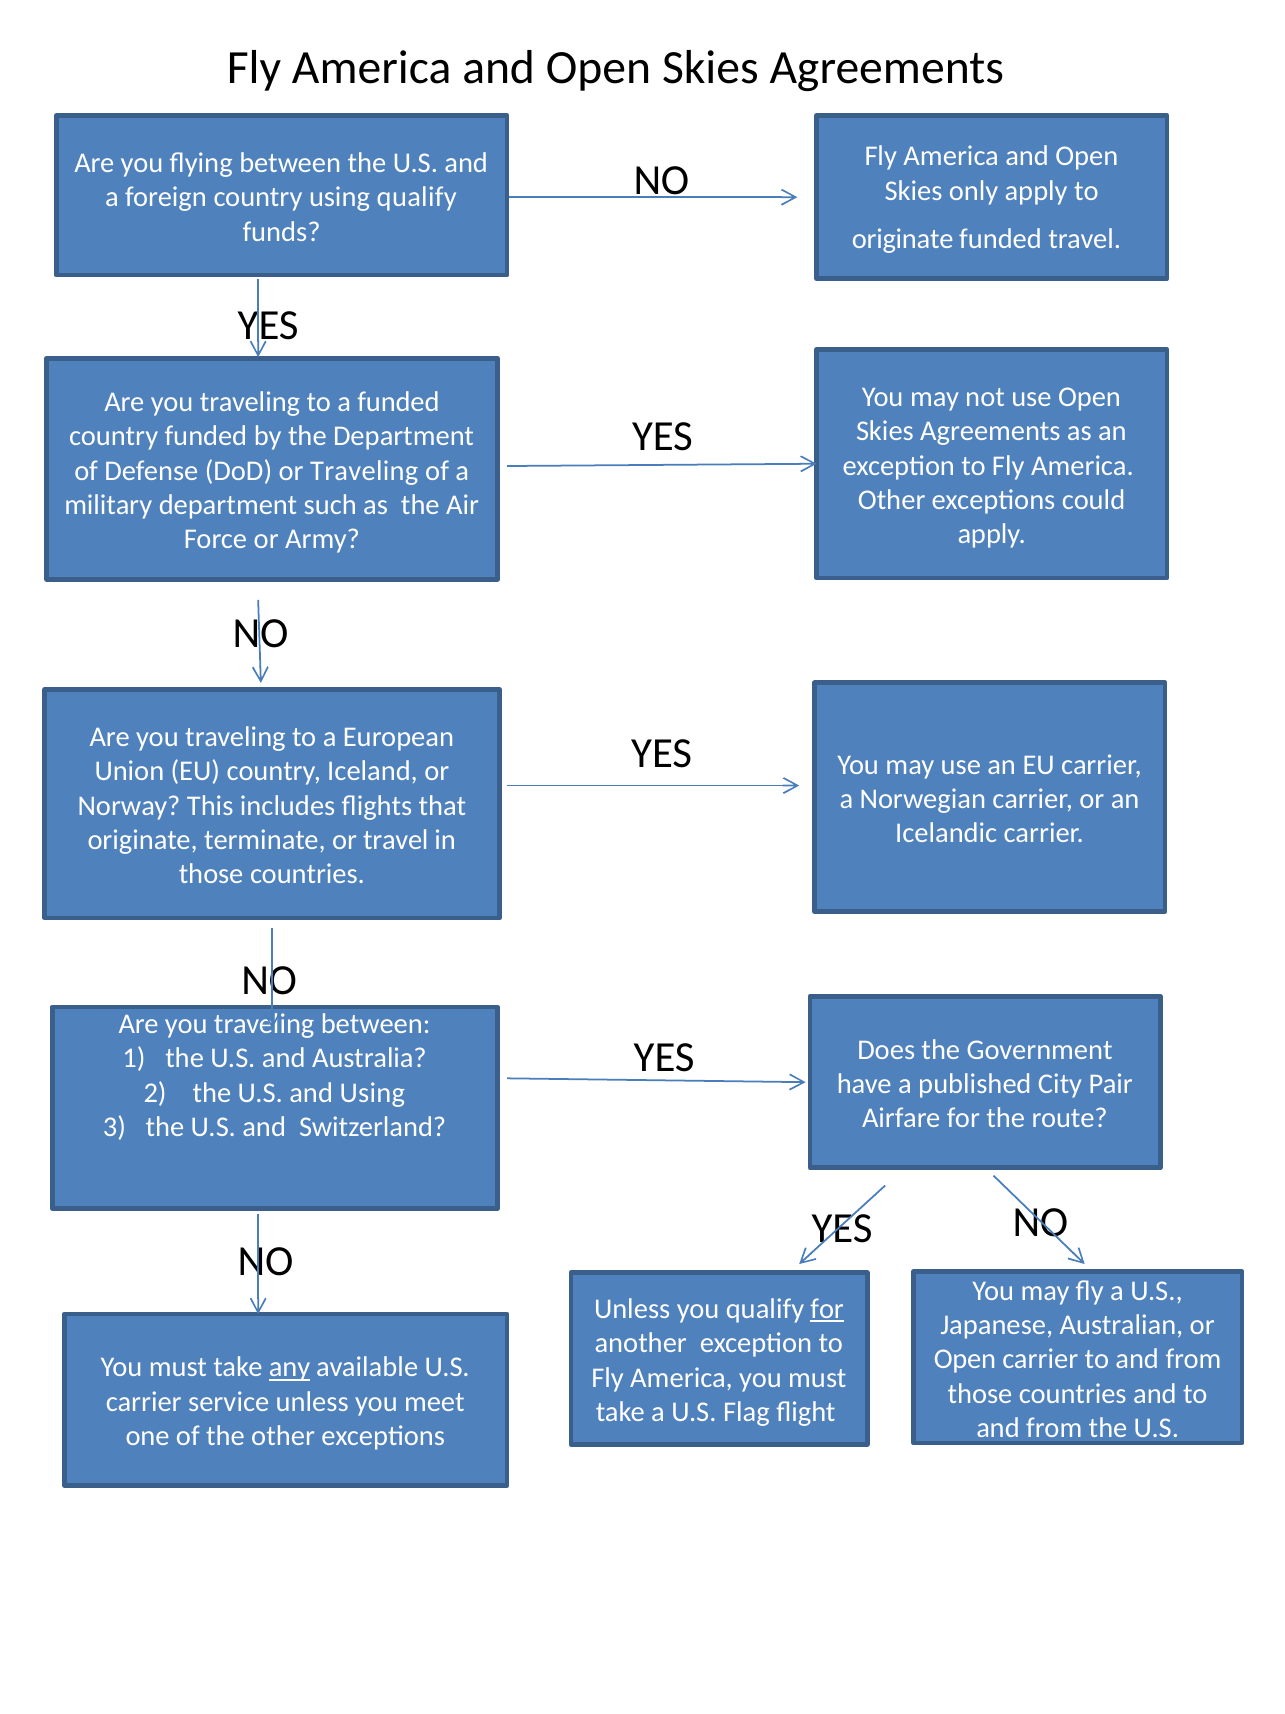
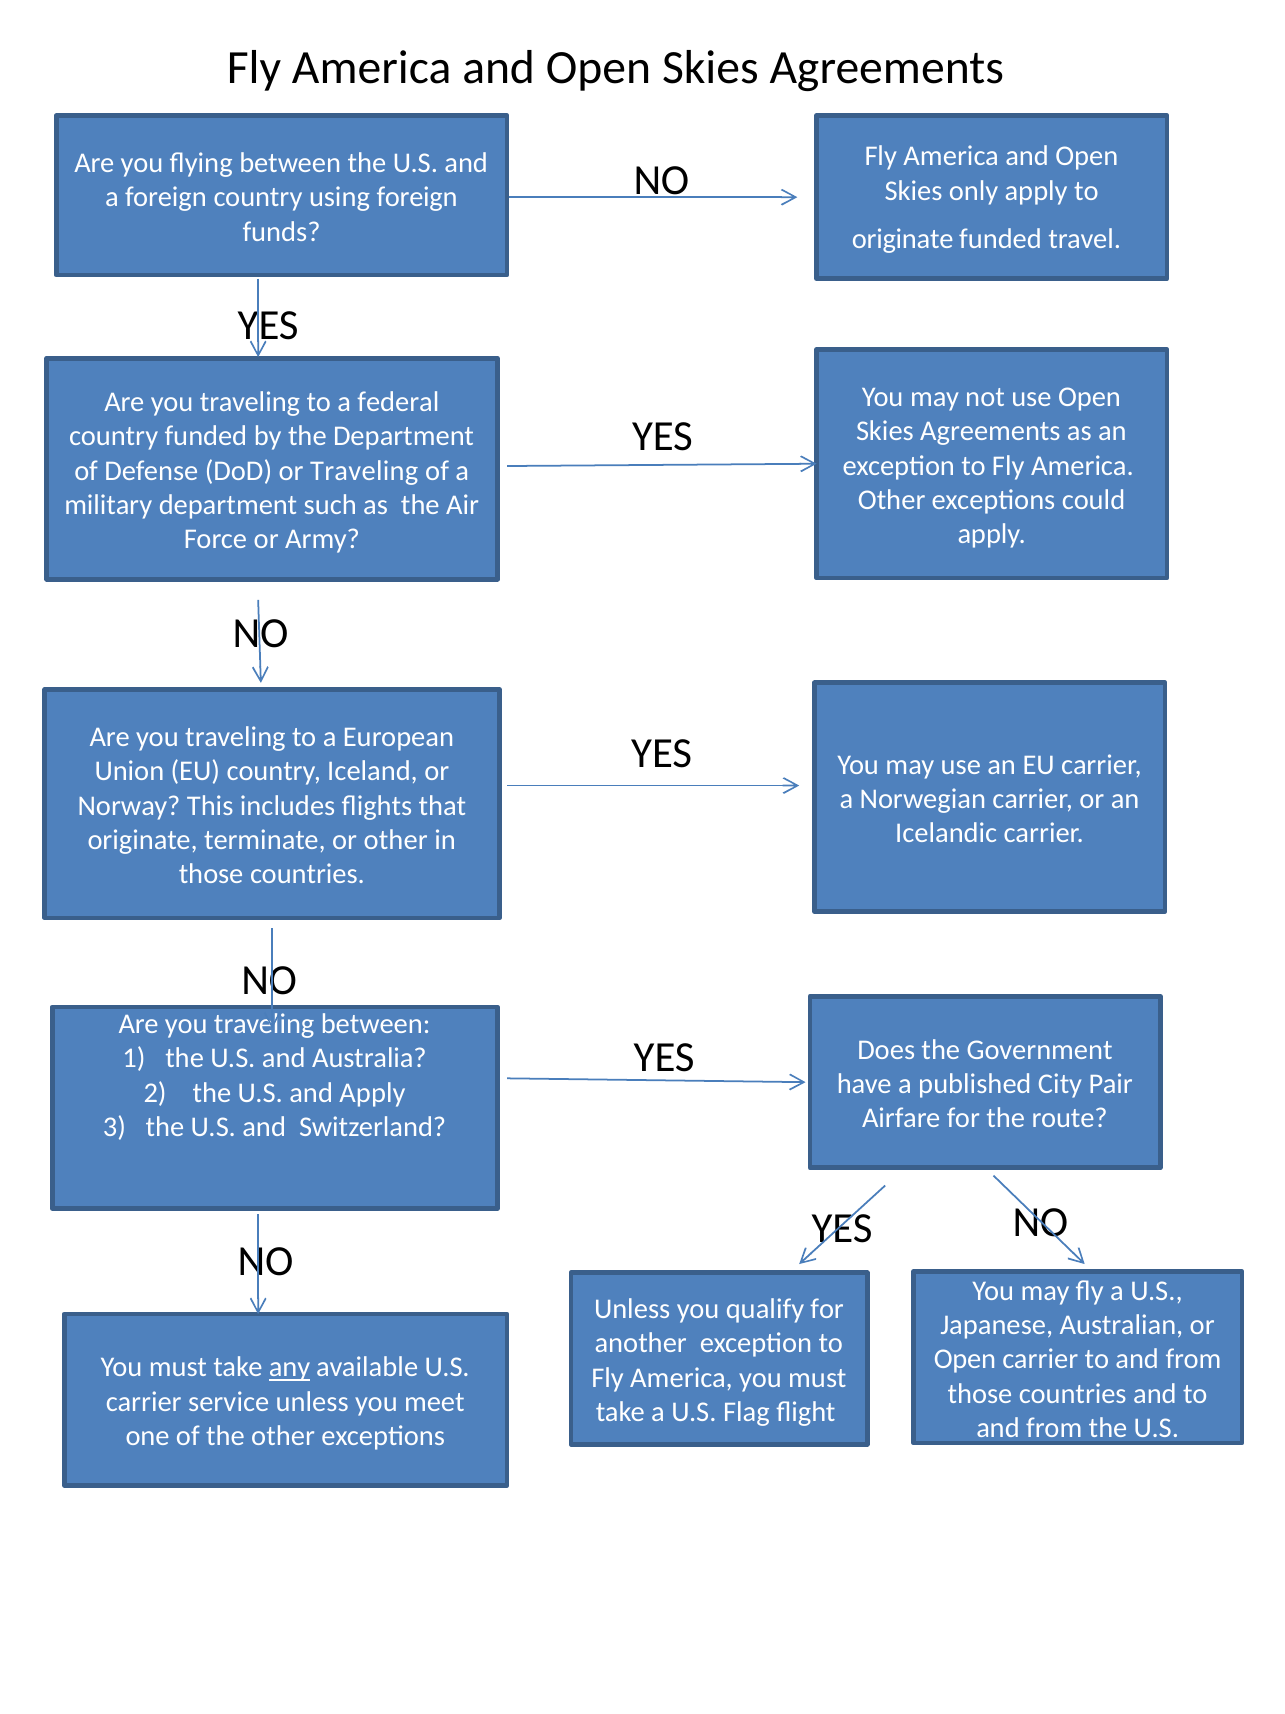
using qualify: qualify -> foreign
a funded: funded -> federal
or travel: travel -> other
and Using: Using -> Apply
for at (827, 1309) underline: present -> none
